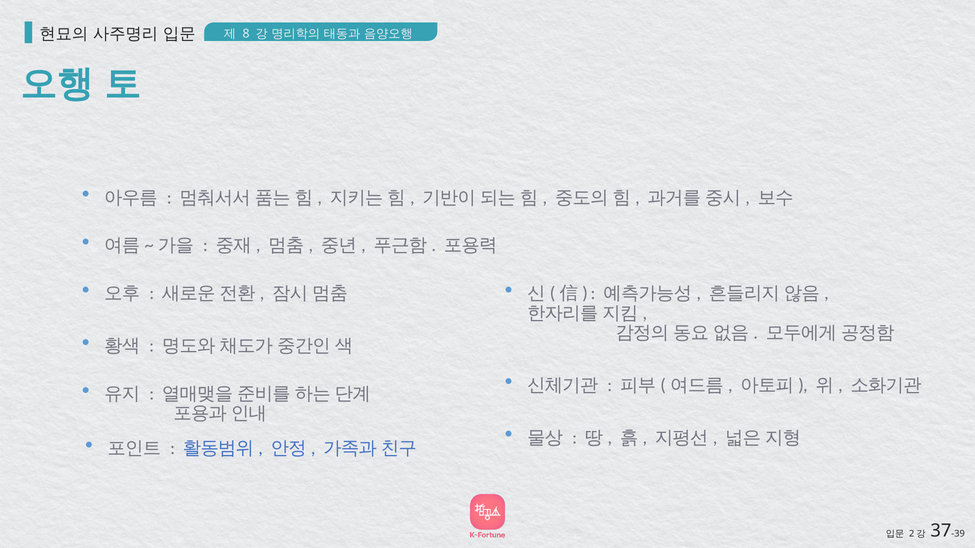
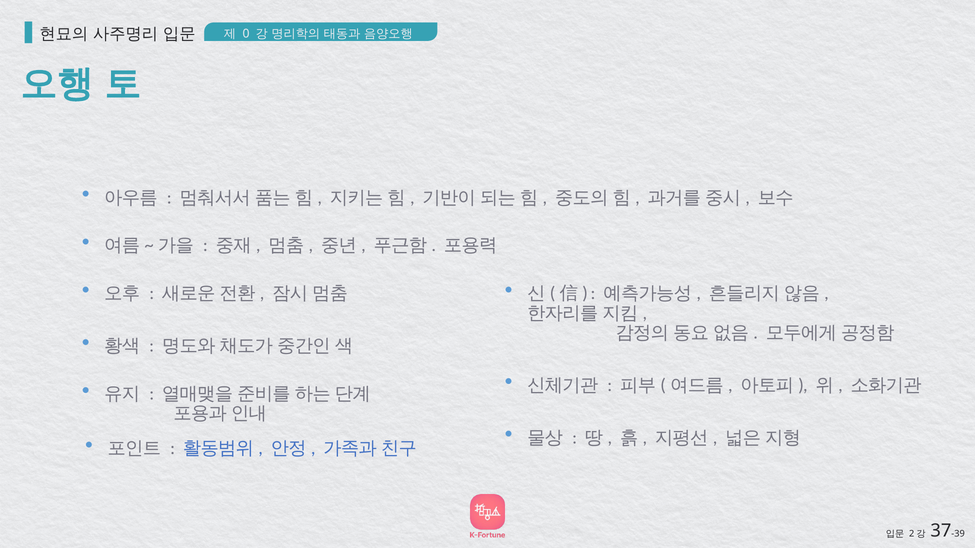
8: 8 -> 0
